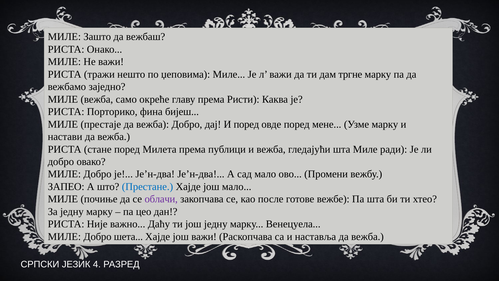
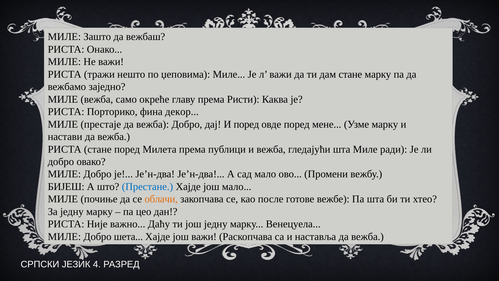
дам тргне: тргне -> стане
бијеш: бијеш -> декор
ЗАПЕО: ЗАПЕО -> БИЈЕШ
облачи colour: purple -> orange
